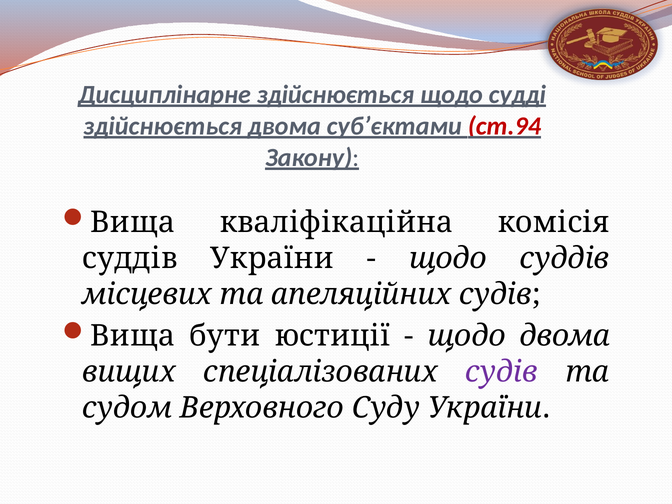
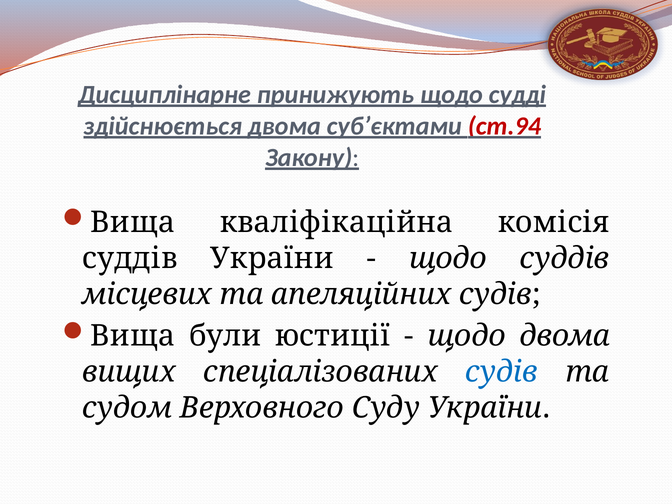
Дисциплінарне здійснюється: здійснюється -> принижують
бути: бути -> були
судів at (502, 372) colour: purple -> blue
